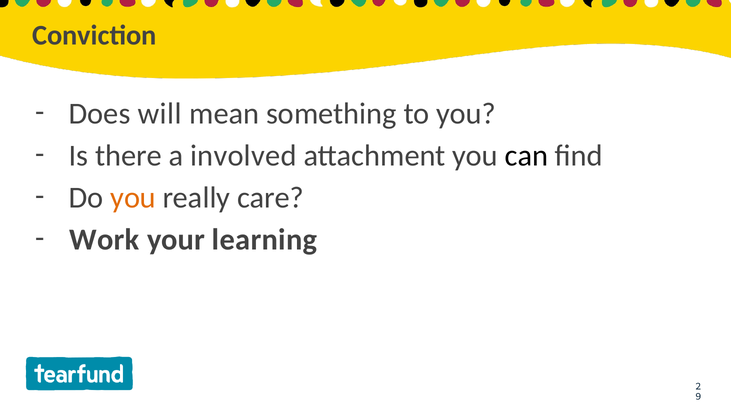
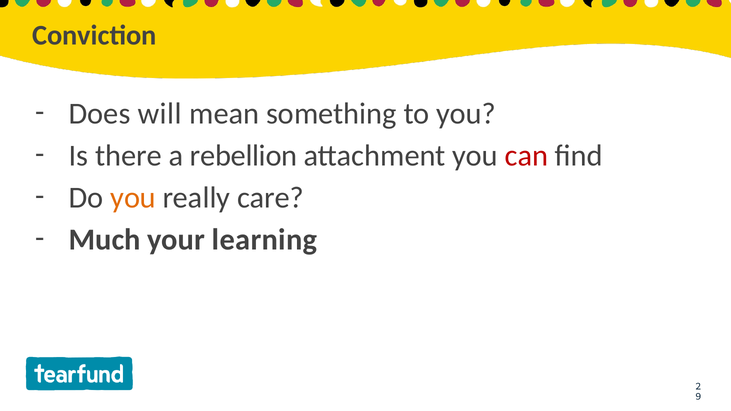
involved: involved -> rebellion
can colour: black -> red
Work: Work -> Much
